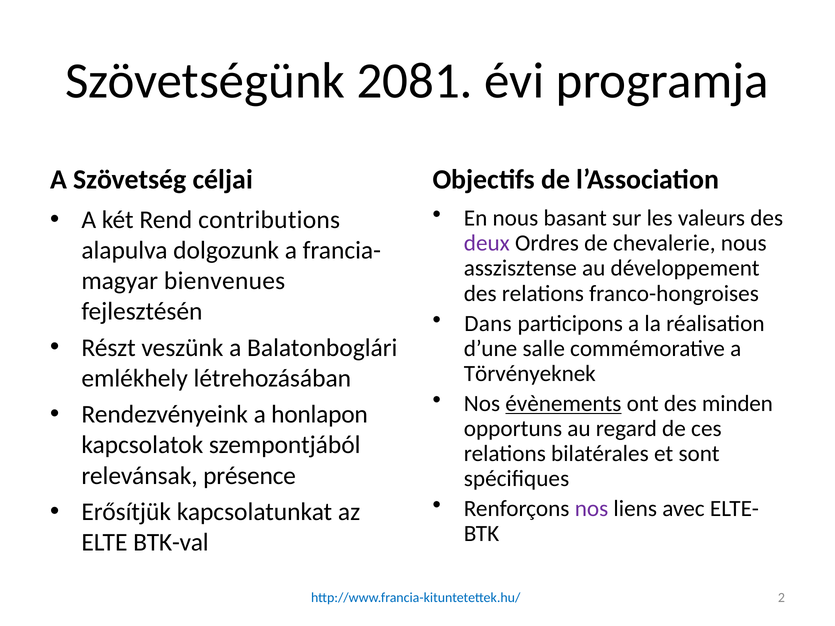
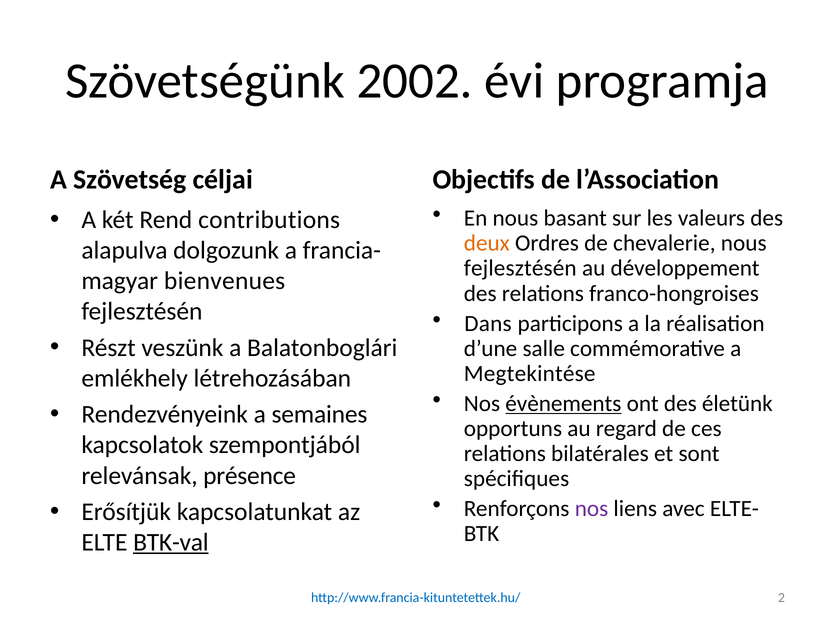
2081: 2081 -> 2002
deux colour: purple -> orange
asszisztense at (520, 268): asszisztense -> fejlesztésén
Törvényeknek: Törvényeknek -> Megtekintése
minden: minden -> életünk
honlapon: honlapon -> semaines
BTK-val underline: none -> present
